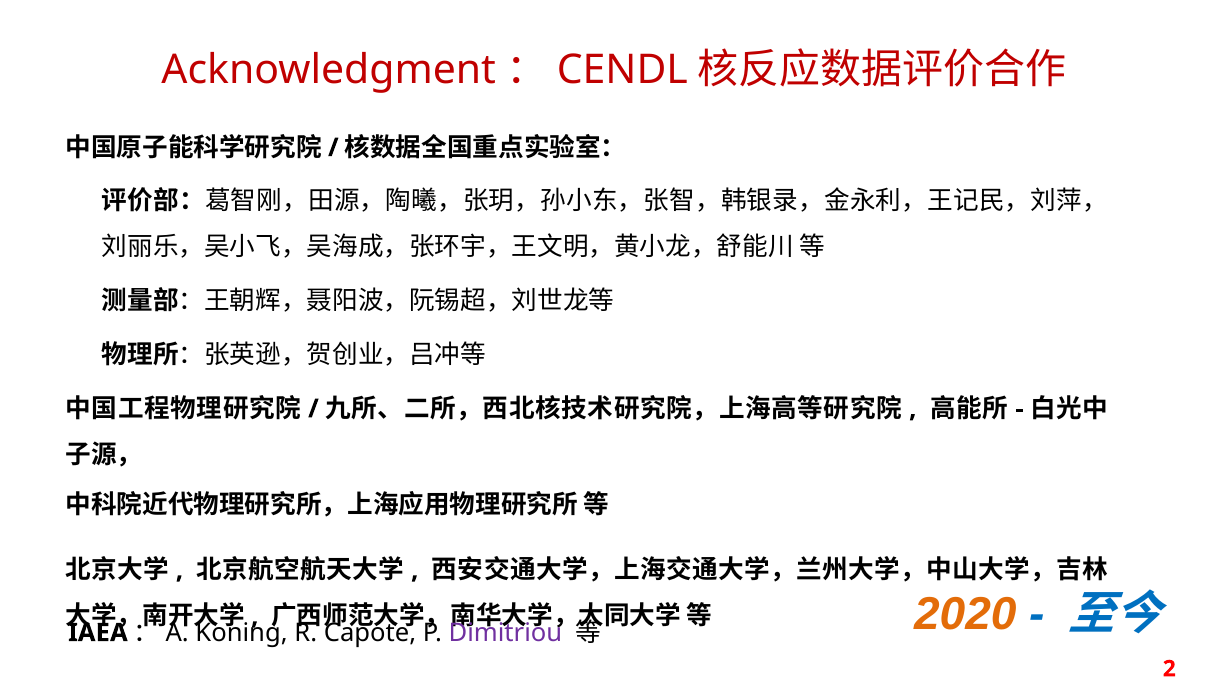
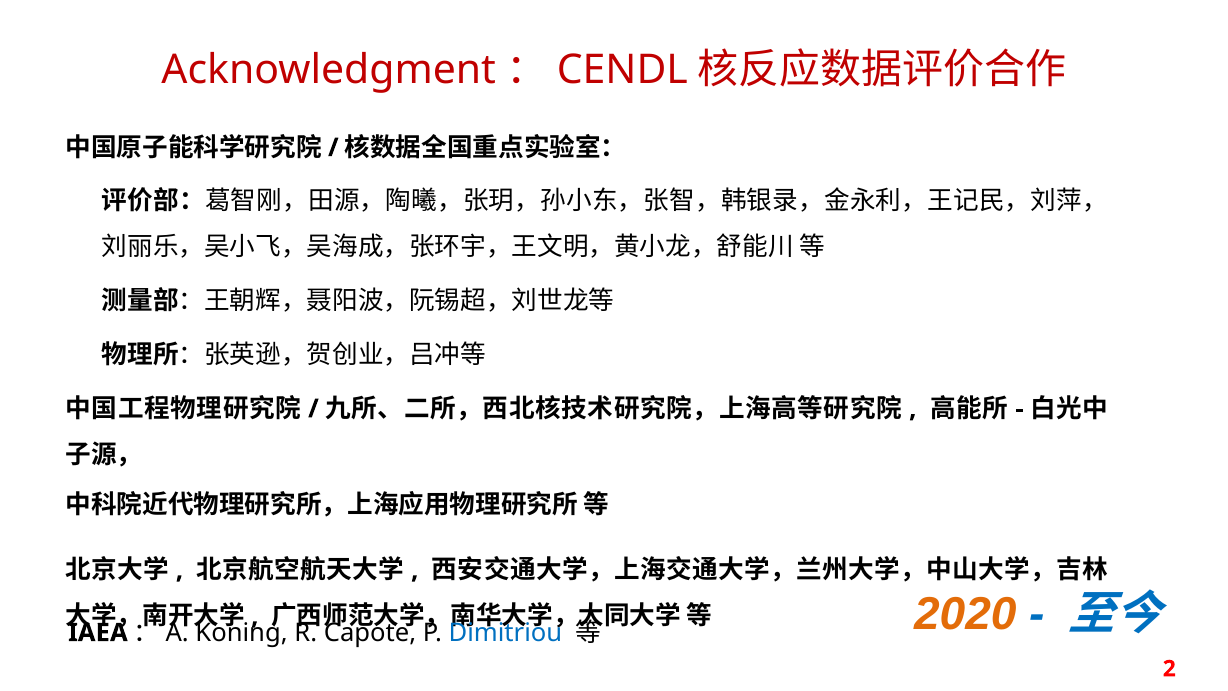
Dimitriou colour: purple -> blue
